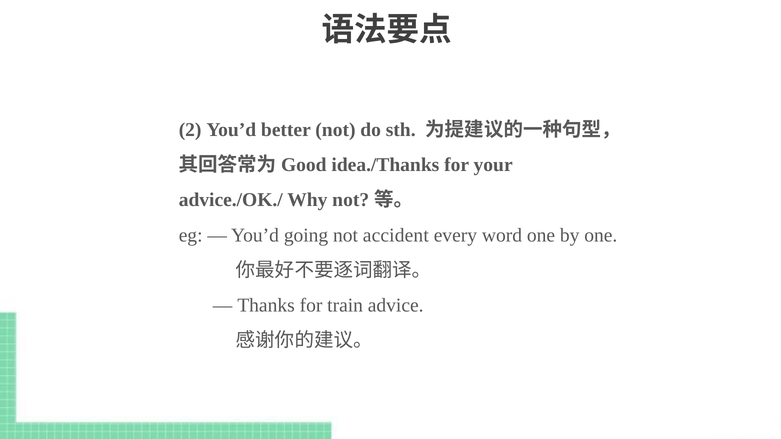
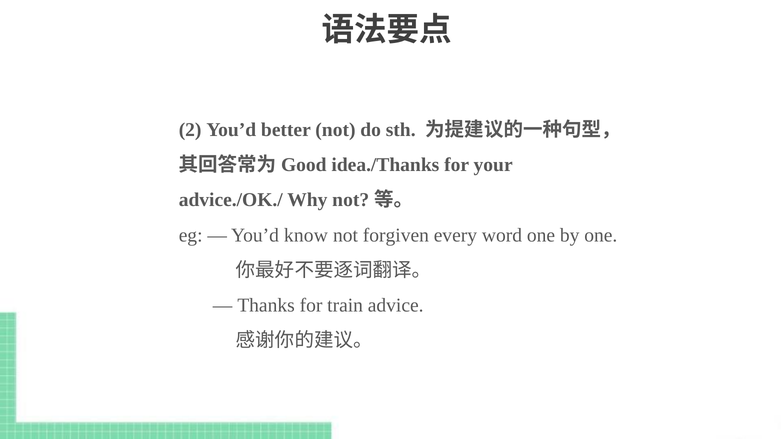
going: going -> know
accident: accident -> forgiven
